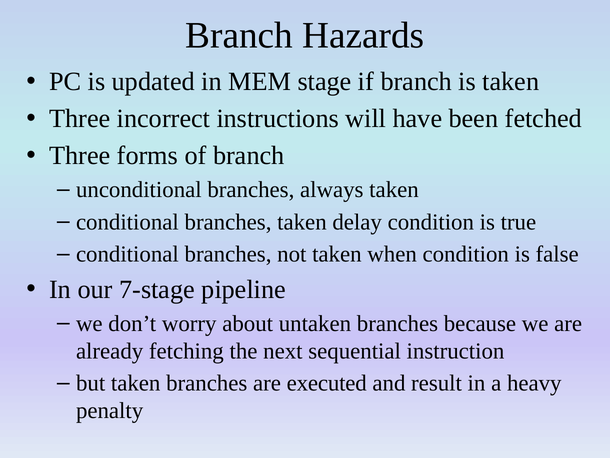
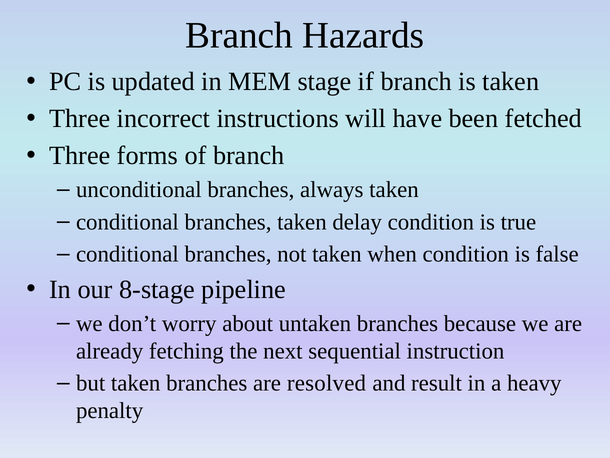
7-stage: 7-stage -> 8-stage
executed: executed -> resolved
